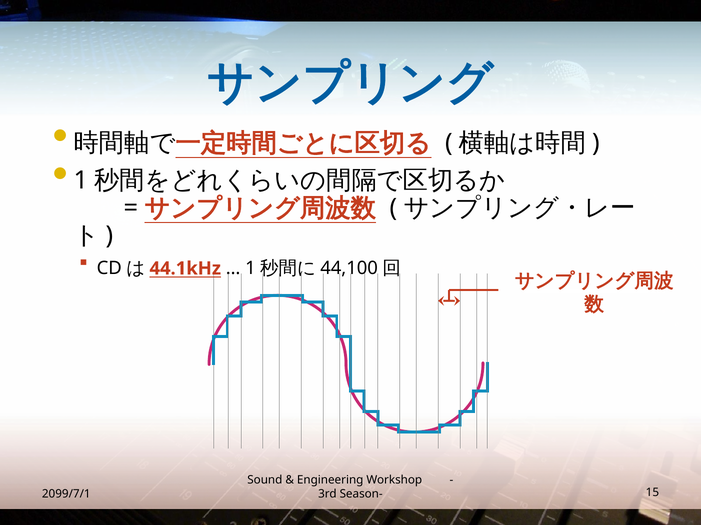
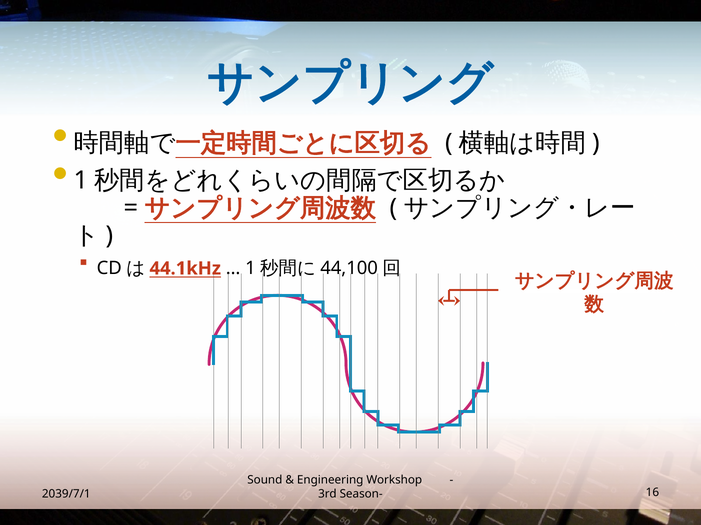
2099/7/1: 2099/7/1 -> 2039/7/1
15: 15 -> 16
